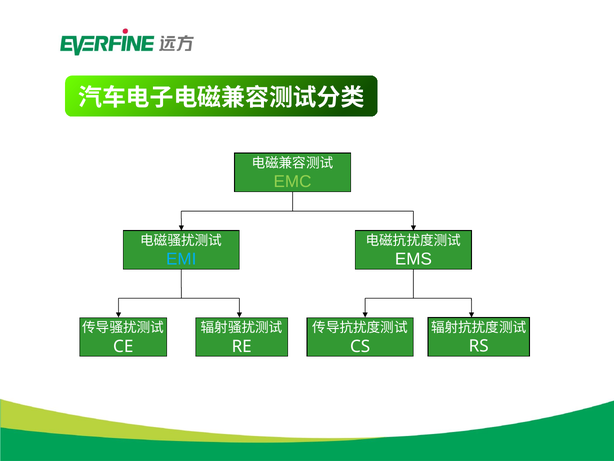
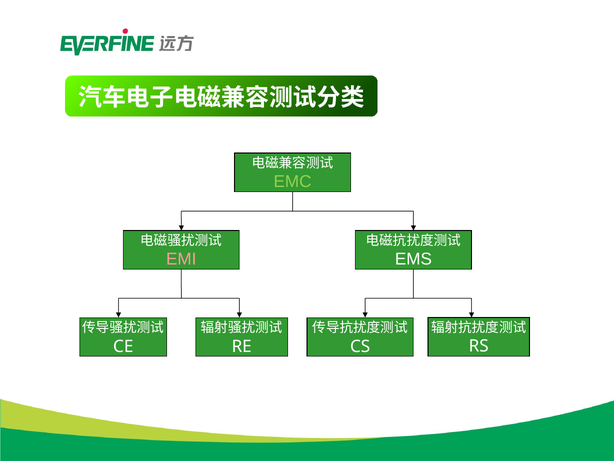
EMI colour: light blue -> pink
